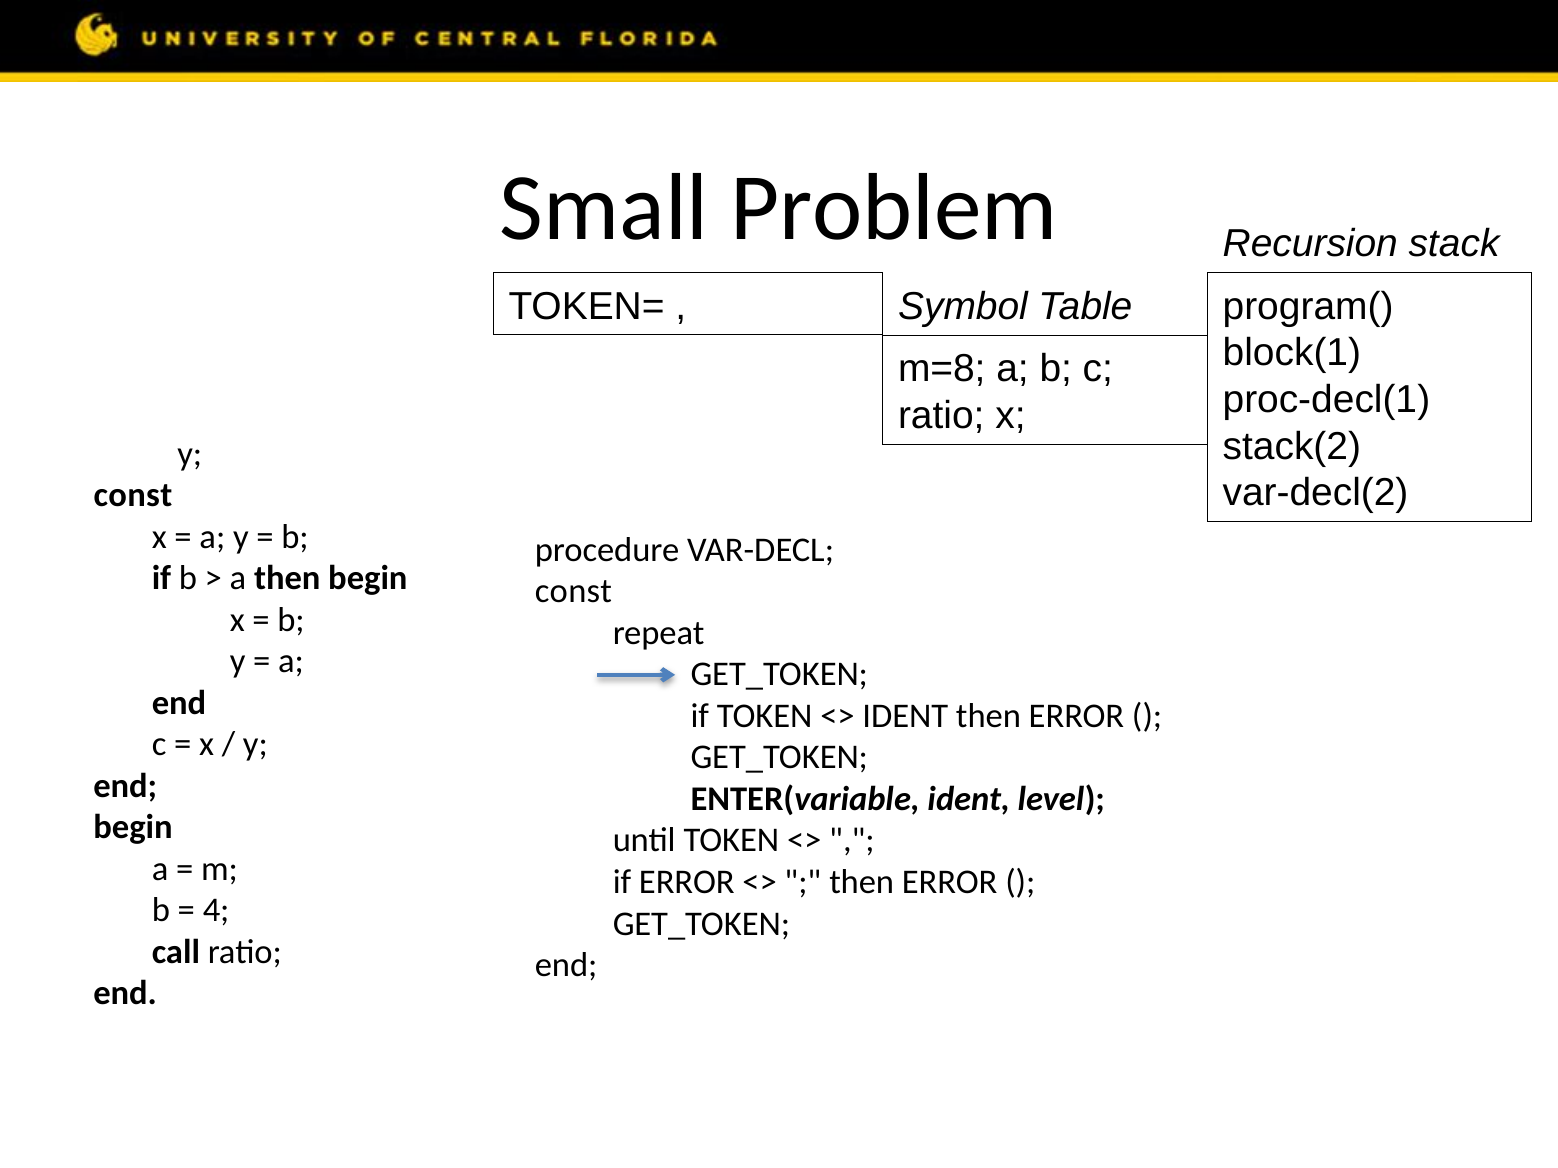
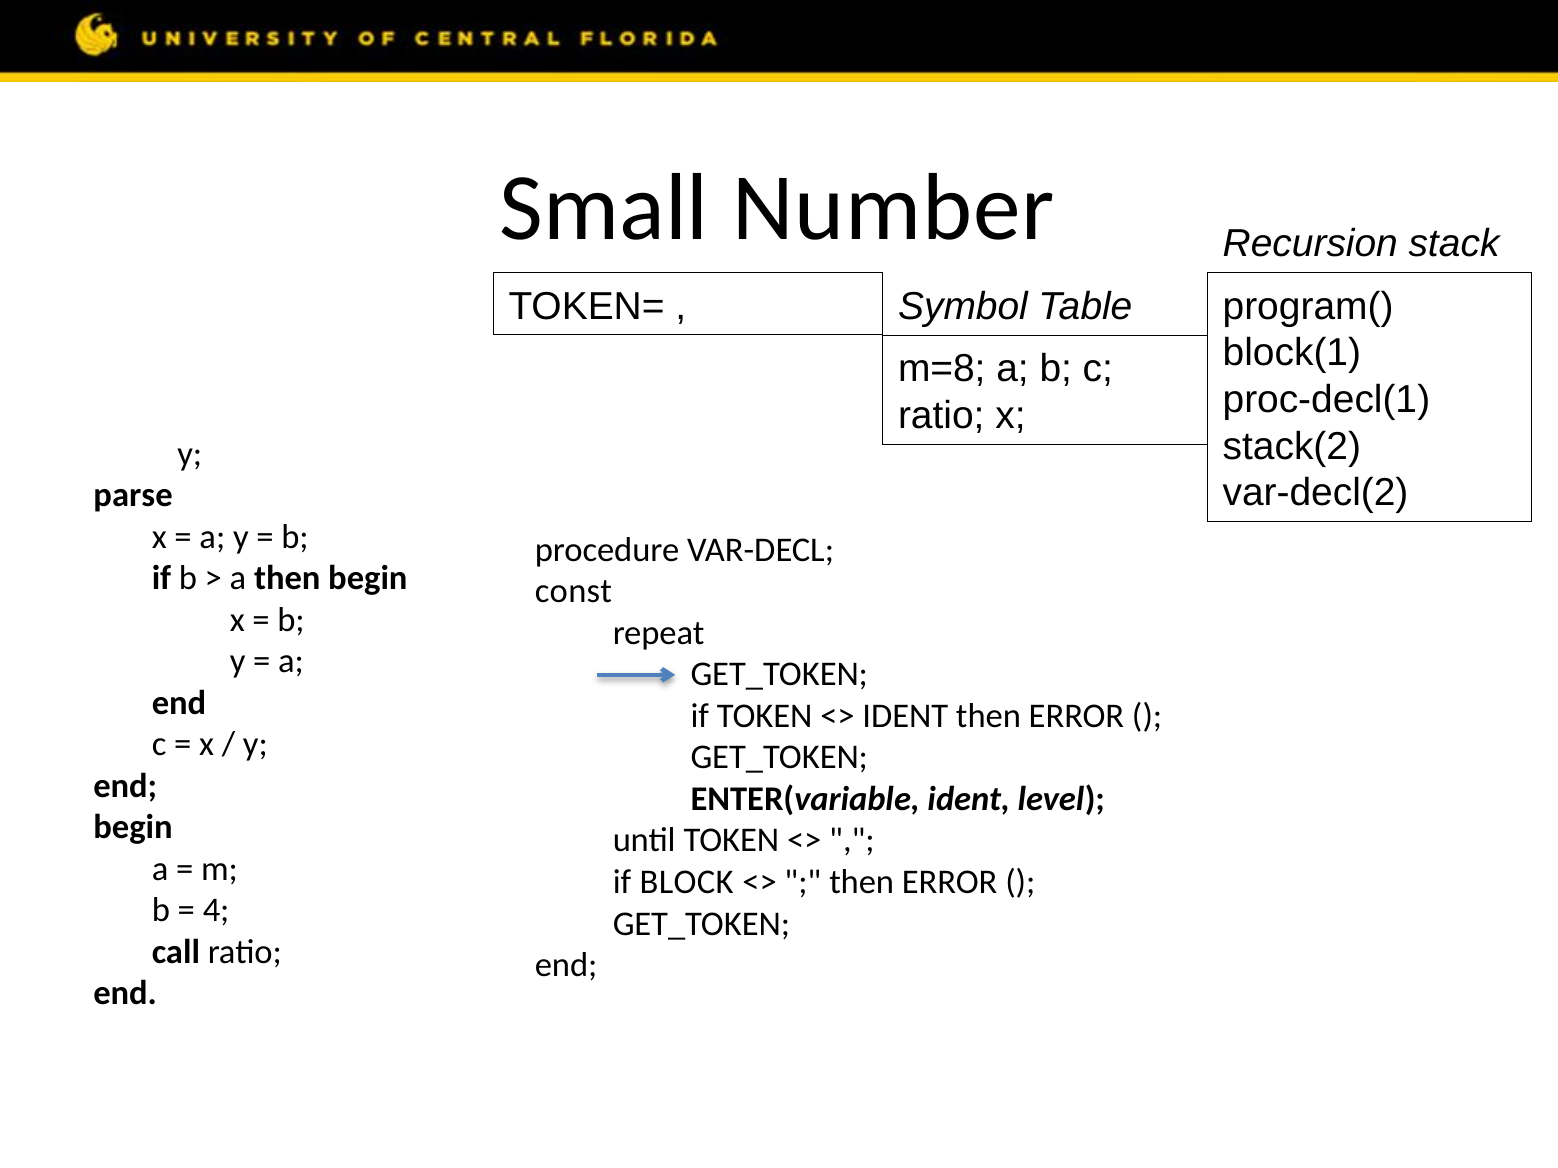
Problem: Problem -> Number
const at (133, 496): const -> parse
if ERROR: ERROR -> BLOCK
